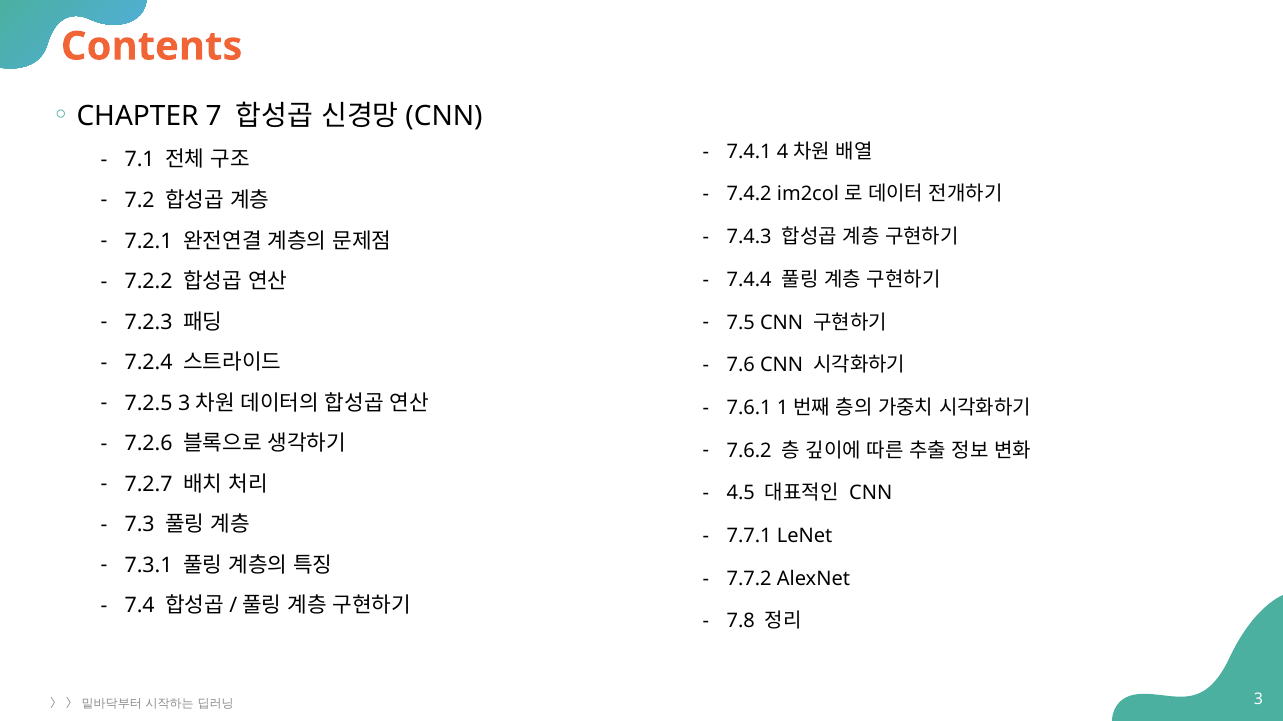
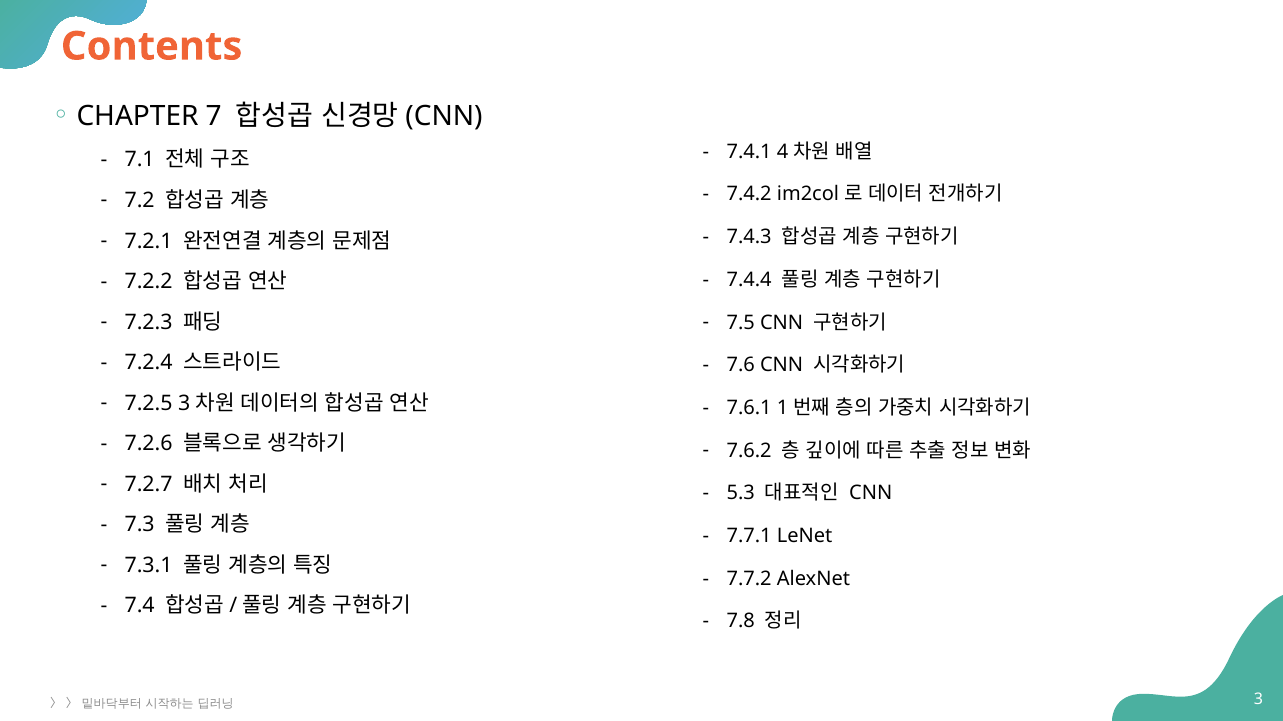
4.5: 4.5 -> 5.3
